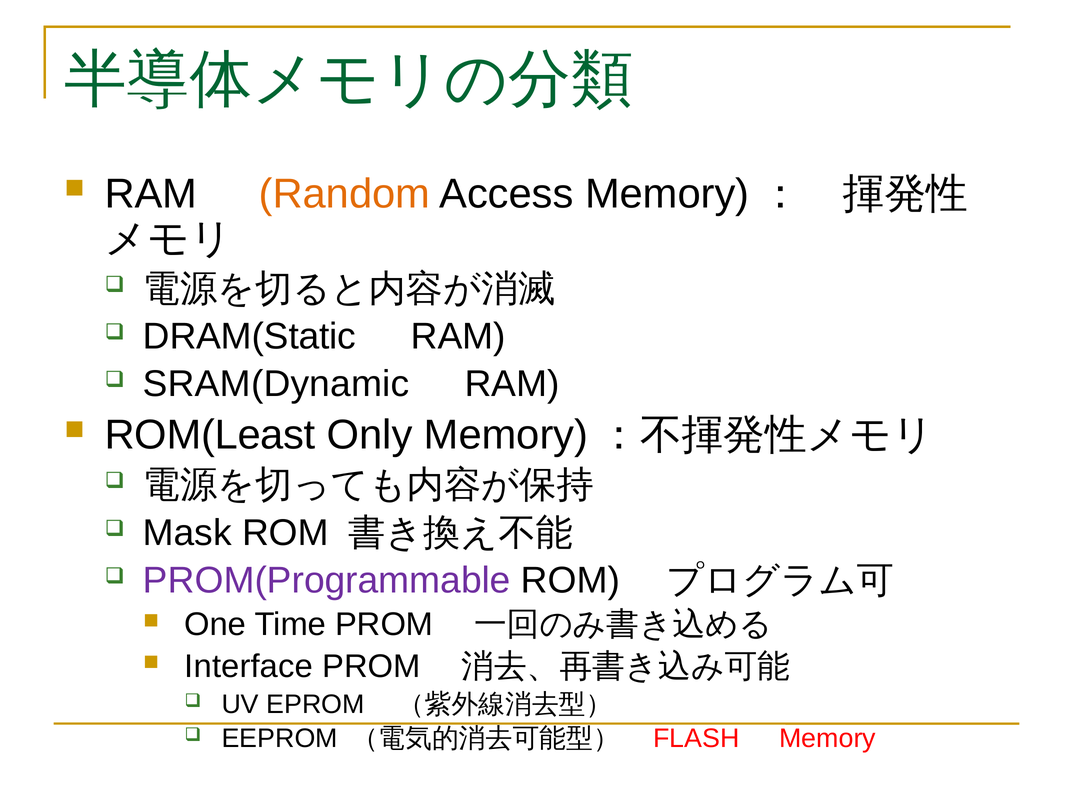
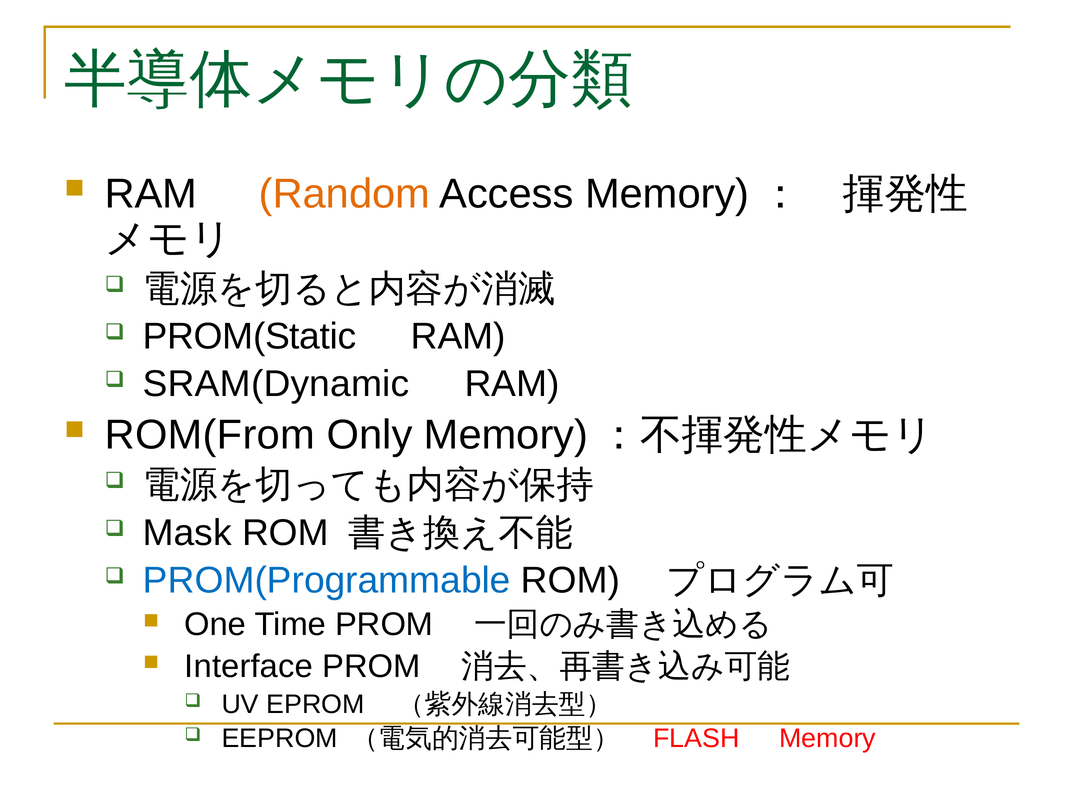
DRAM(Static: DRAM(Static -> PROM(Static
ROM(Least: ROM(Least -> ROM(From
PROM(Programmable colour: purple -> blue
